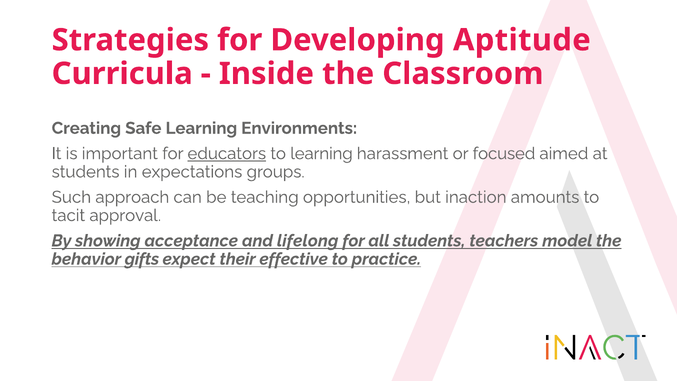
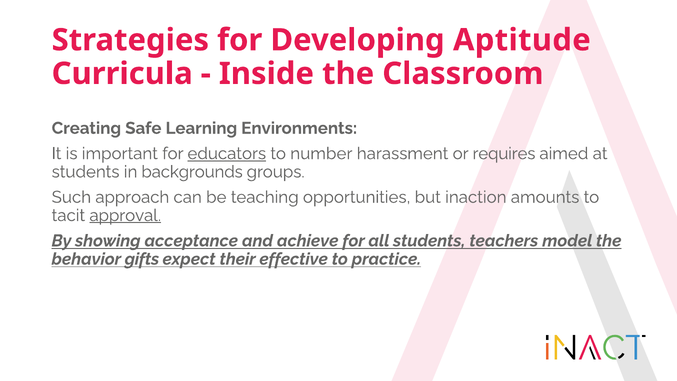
to learning: learning -> number
focused: focused -> requires
expectations: expectations -> backgrounds
approval underline: none -> present
lifelong: lifelong -> achieve
